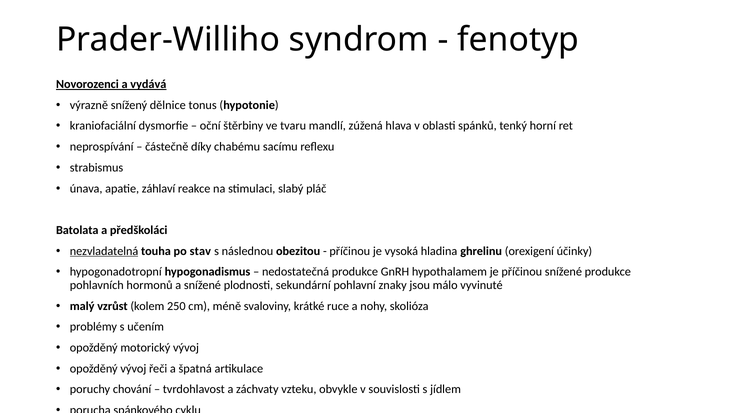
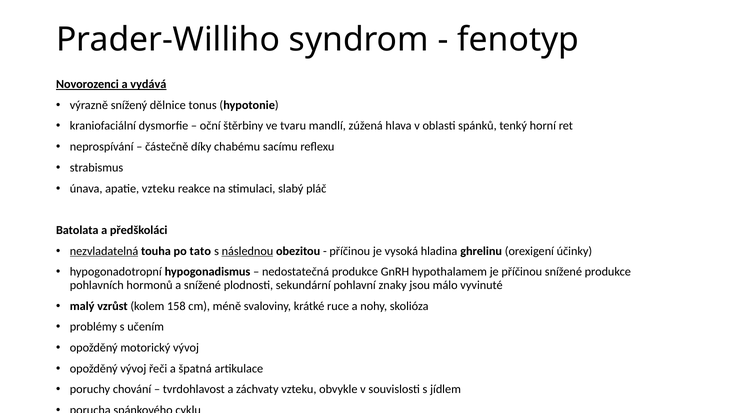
apatie záhlaví: záhlaví -> vzteku
stav: stav -> tato
následnou underline: none -> present
250: 250 -> 158
